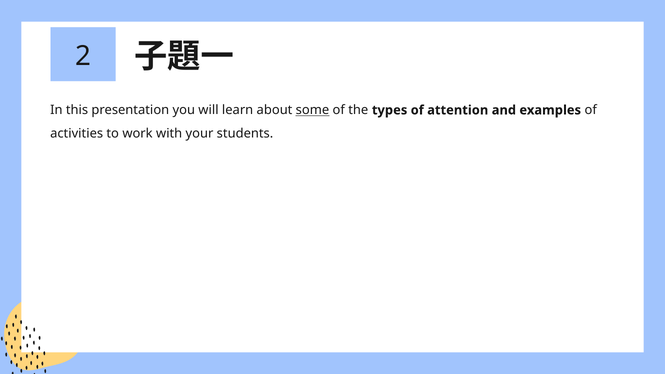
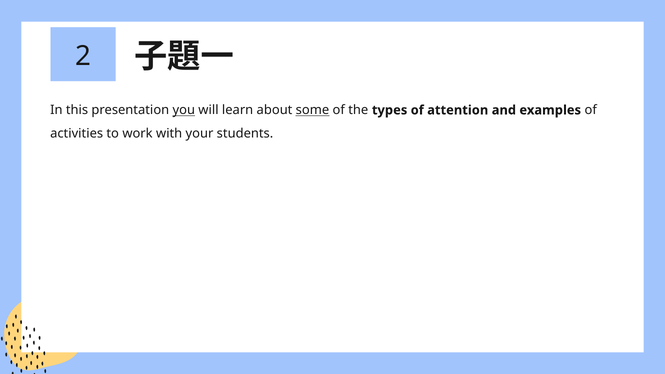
you underline: none -> present
